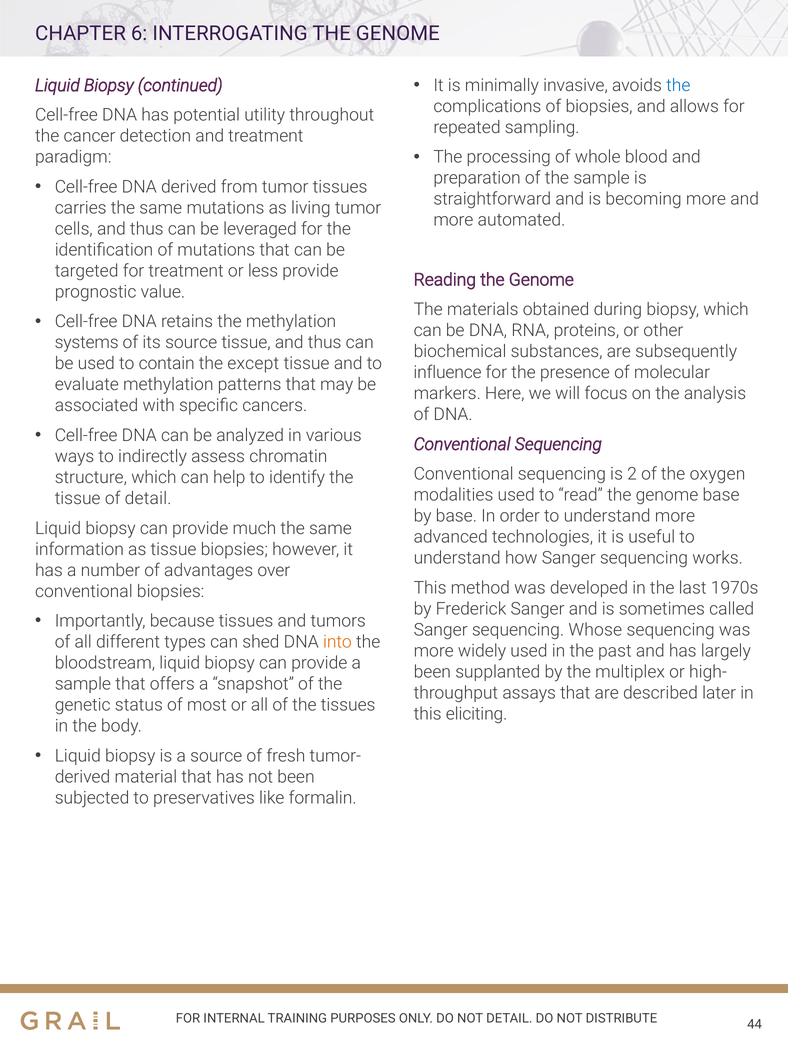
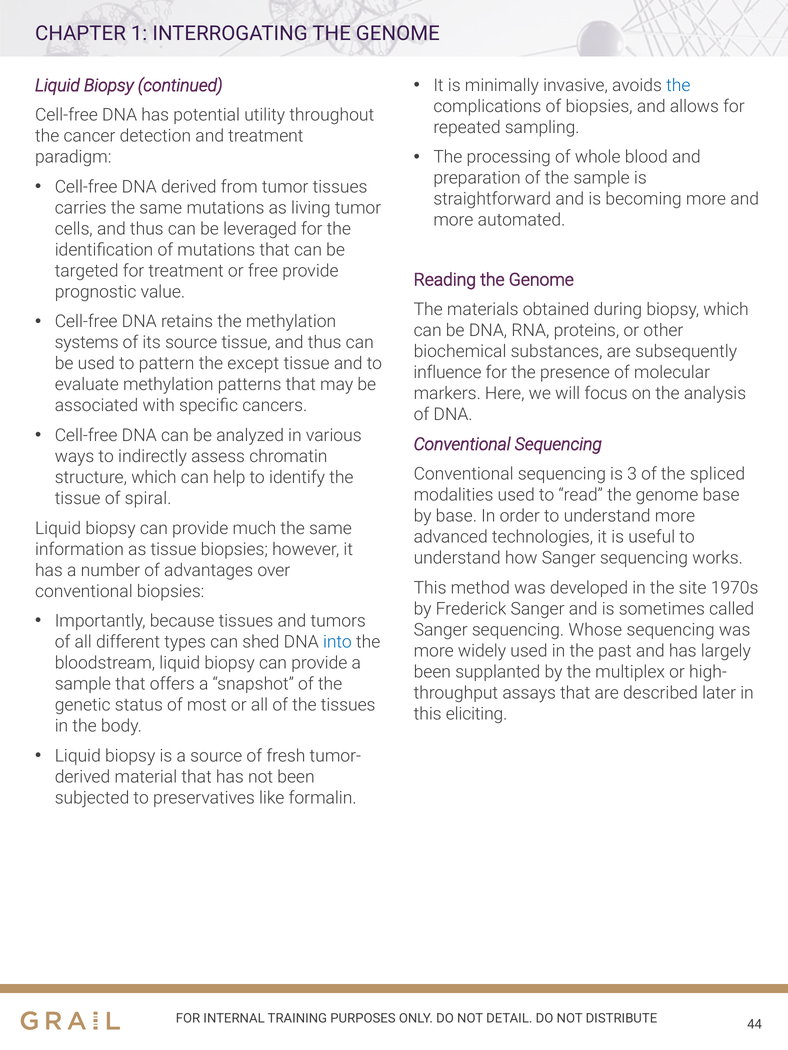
6: 6 -> 1
less: less -> free
contain: contain -> pattern
2: 2 -> 3
oxygen: oxygen -> spliced
of detail: detail -> spiral
last: last -> site
into colour: orange -> blue
